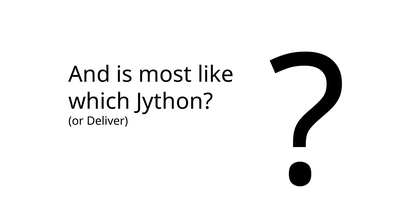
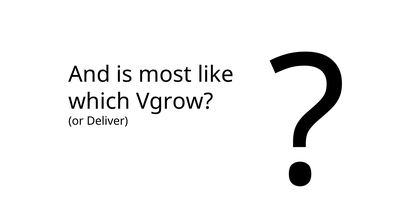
Jython: Jython -> Vgrow
